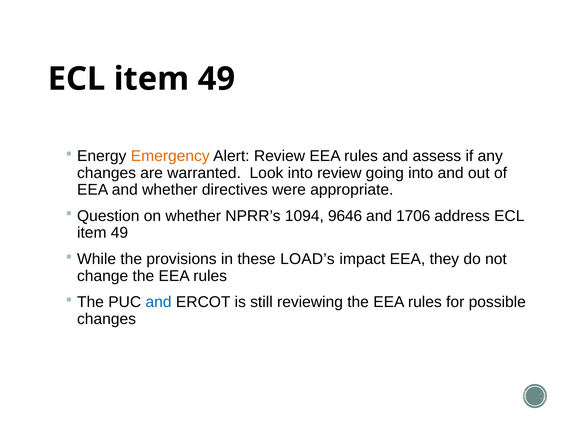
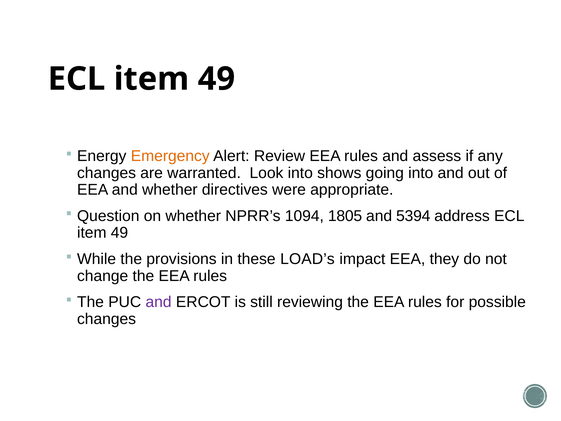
into review: review -> shows
9646: 9646 -> 1805
1706: 1706 -> 5394
and at (159, 302) colour: blue -> purple
